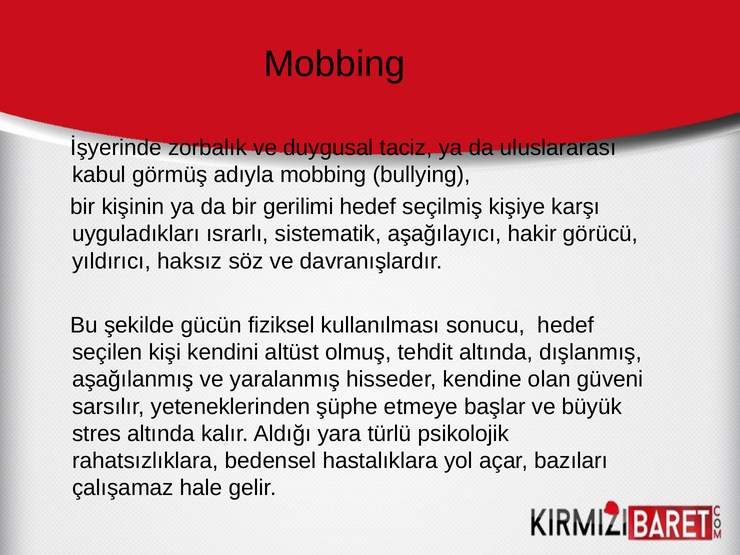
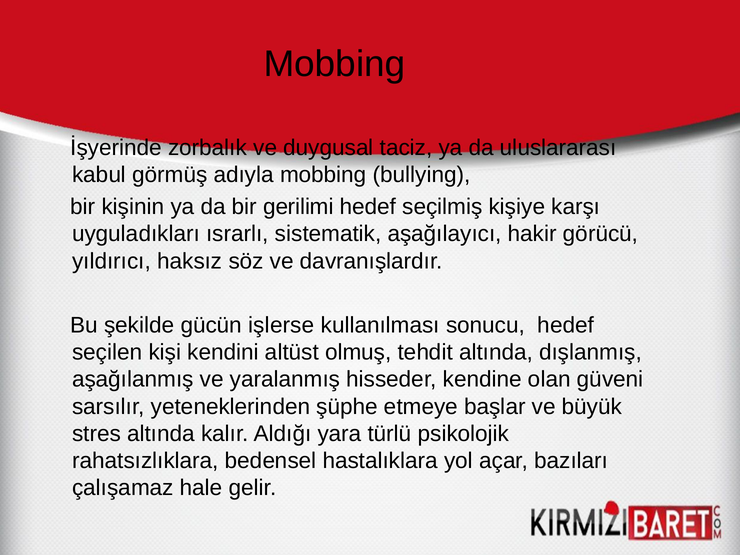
fiziksel: fiziksel -> işlerse
